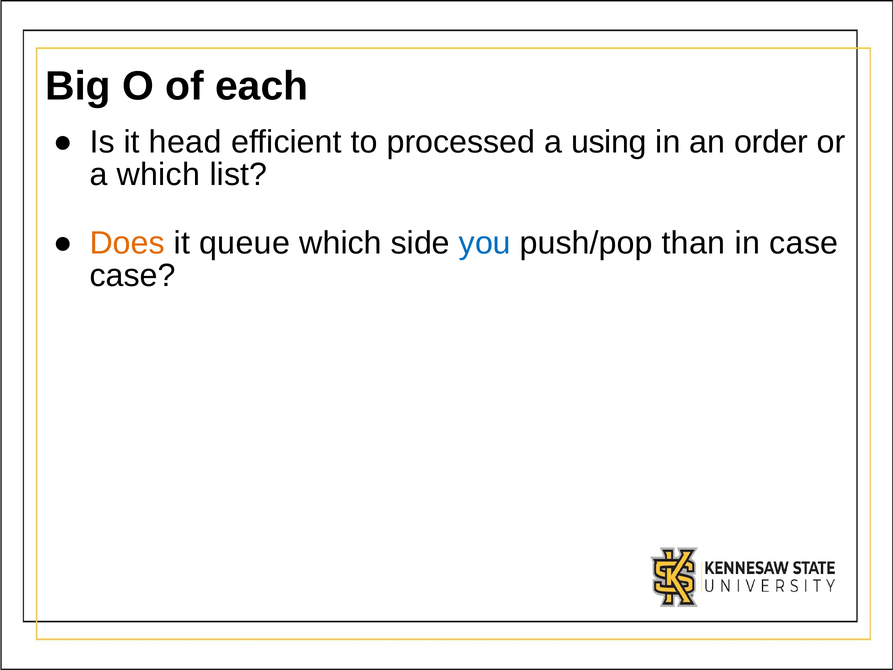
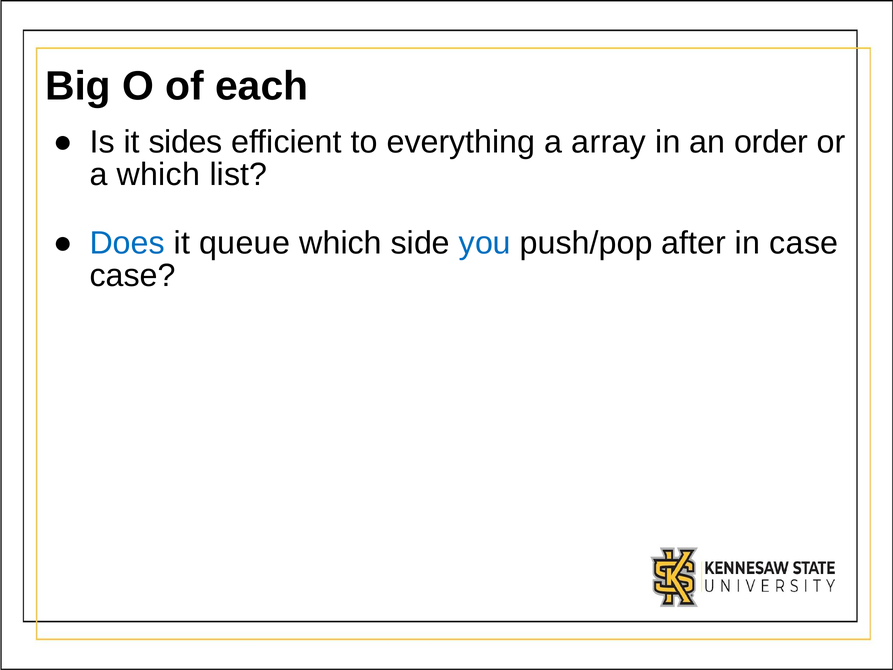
head: head -> sides
processed: processed -> everything
using: using -> array
Does colour: orange -> blue
than: than -> after
